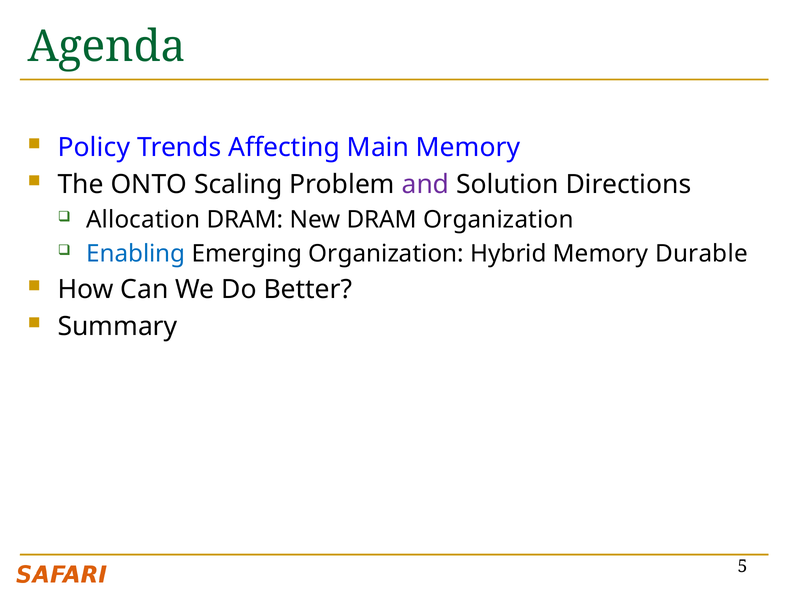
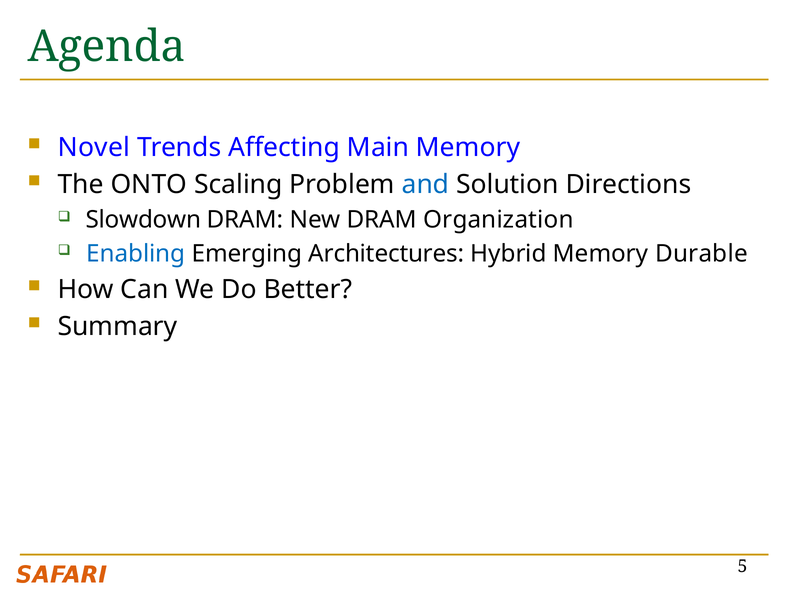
Policy: Policy -> Novel
and colour: purple -> blue
Allocation: Allocation -> Slowdown
Emerging Organization: Organization -> Architectures
